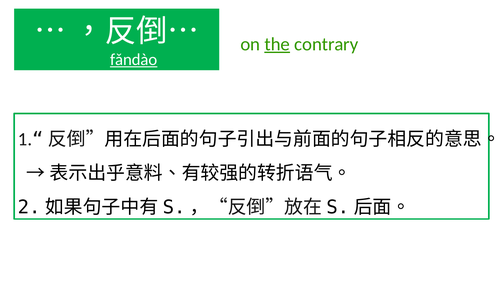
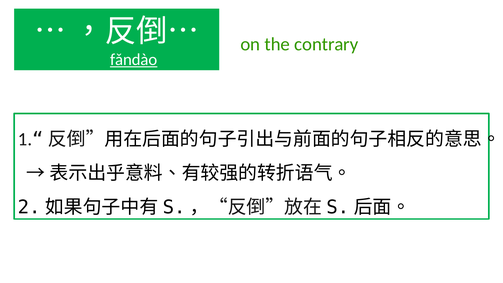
the underline: present -> none
